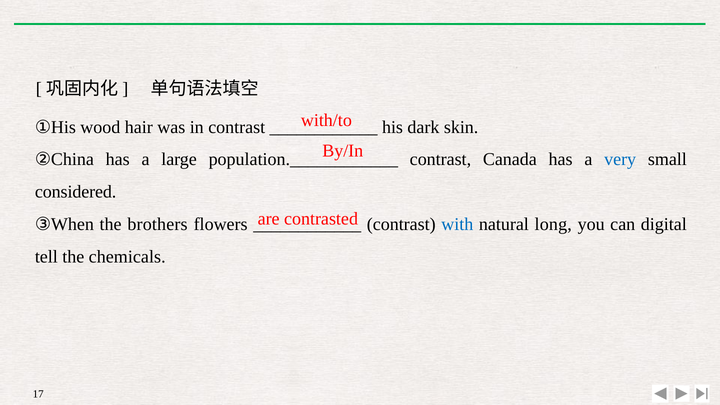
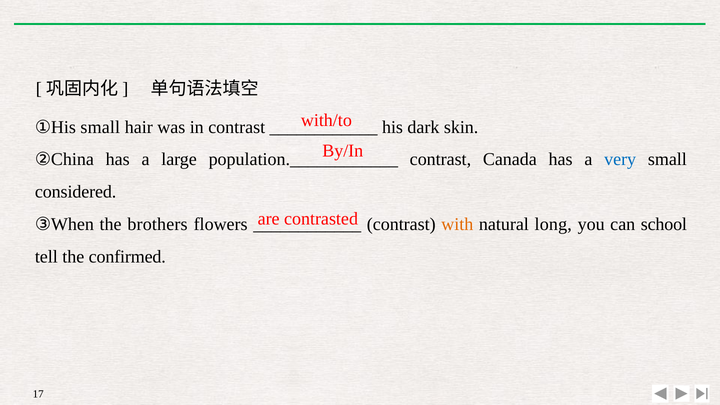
①His wood: wood -> small
with colour: blue -> orange
digital: digital -> school
chemicals: chemicals -> confirmed
